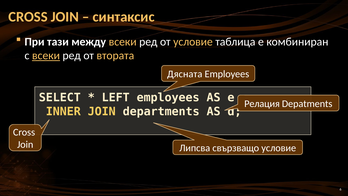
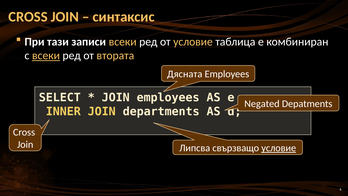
между: между -> записи
LEFT at (116, 98): LEFT -> JOIN
Релация: Релация -> Negated
условие at (279, 148) underline: none -> present
